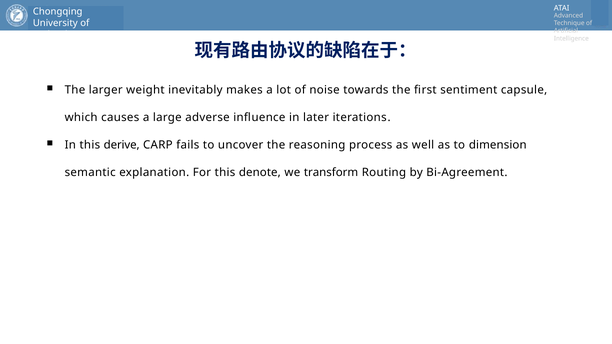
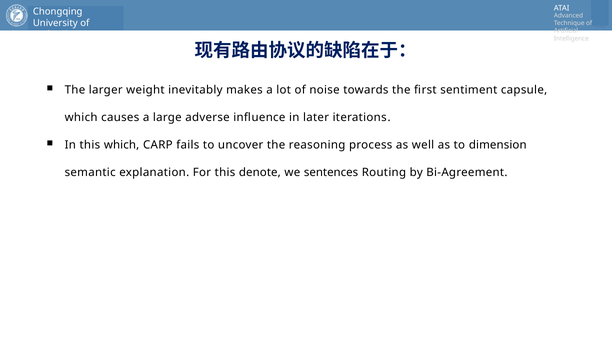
this derive: derive -> which
transform: transform -> sentences
